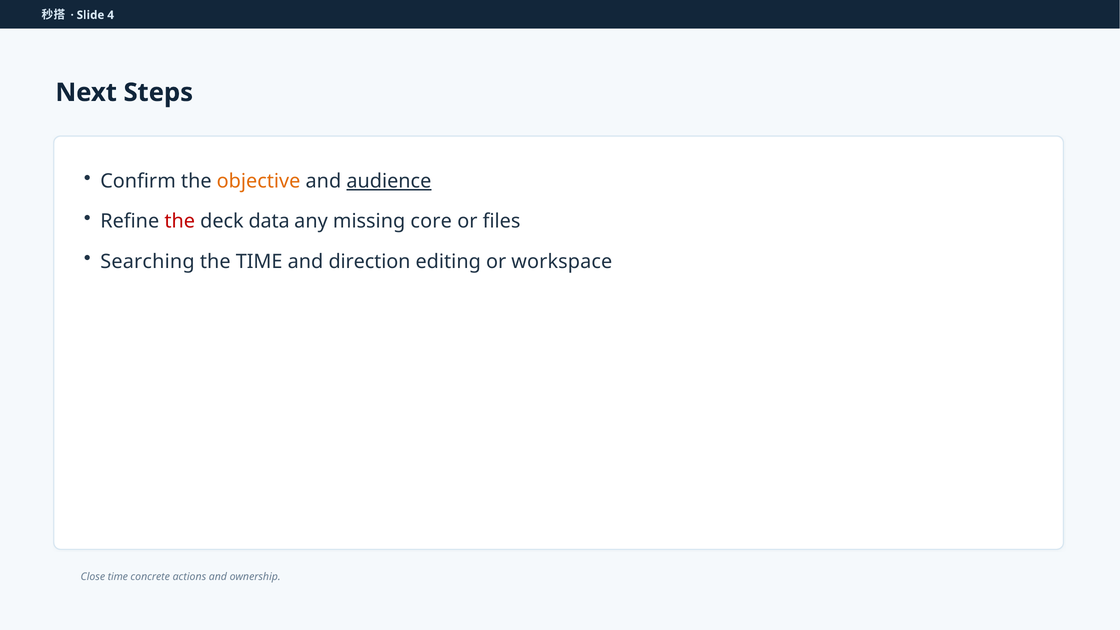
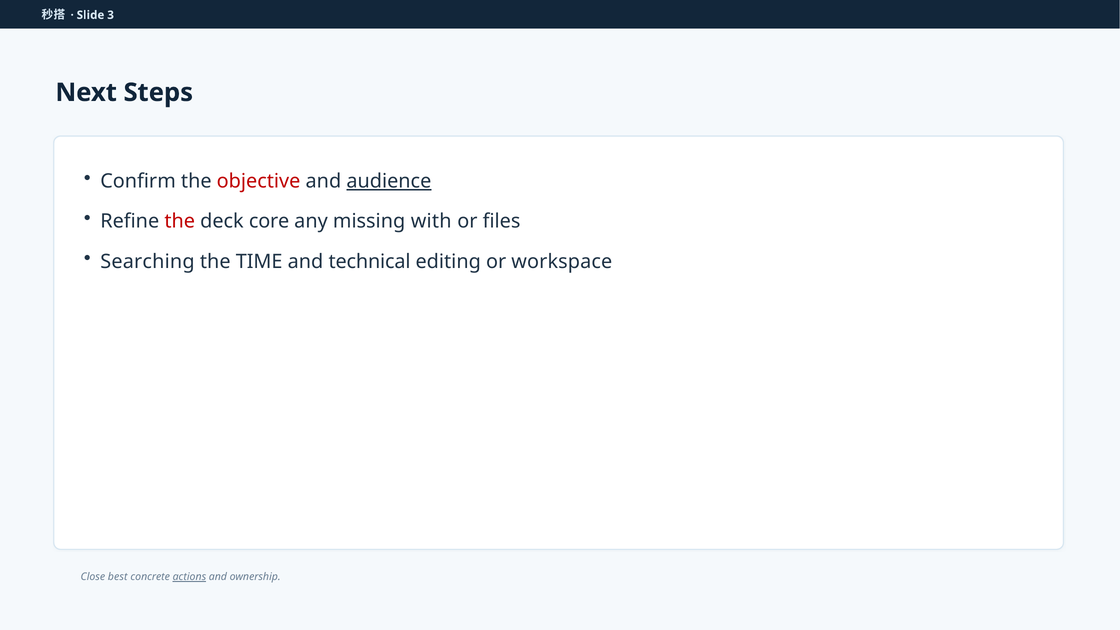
4: 4 -> 3
objective colour: orange -> red
data: data -> core
core: core -> with
direction: direction -> technical
Close time: time -> best
actions underline: none -> present
